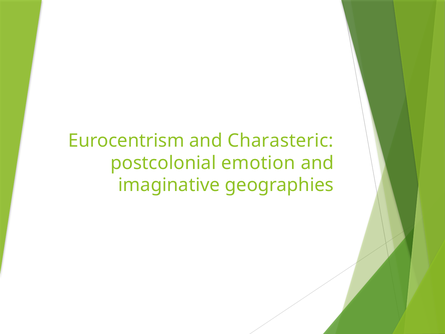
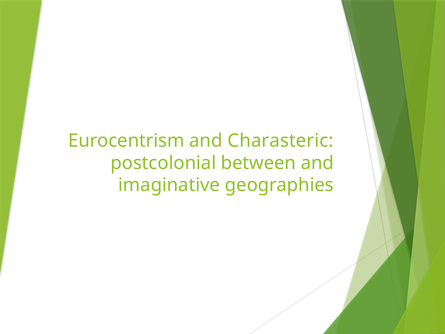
emotion: emotion -> between
